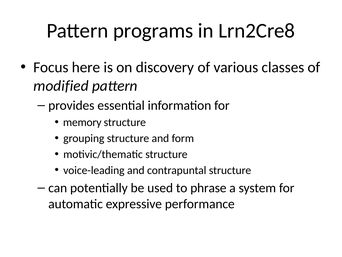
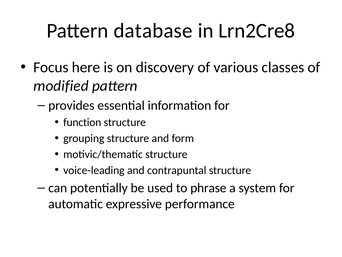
programs: programs -> database
memory: memory -> function
